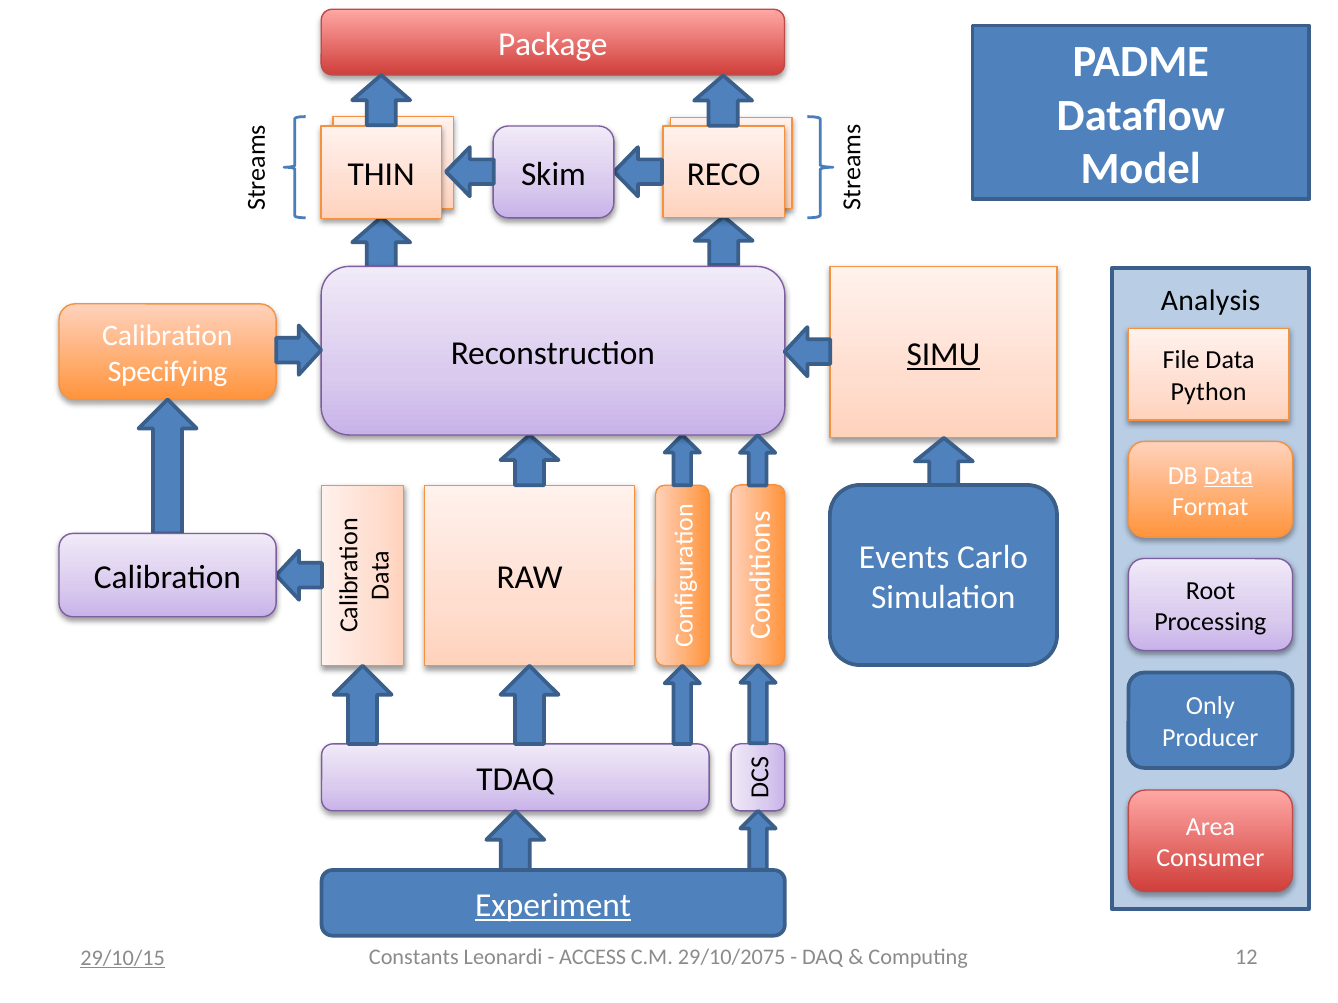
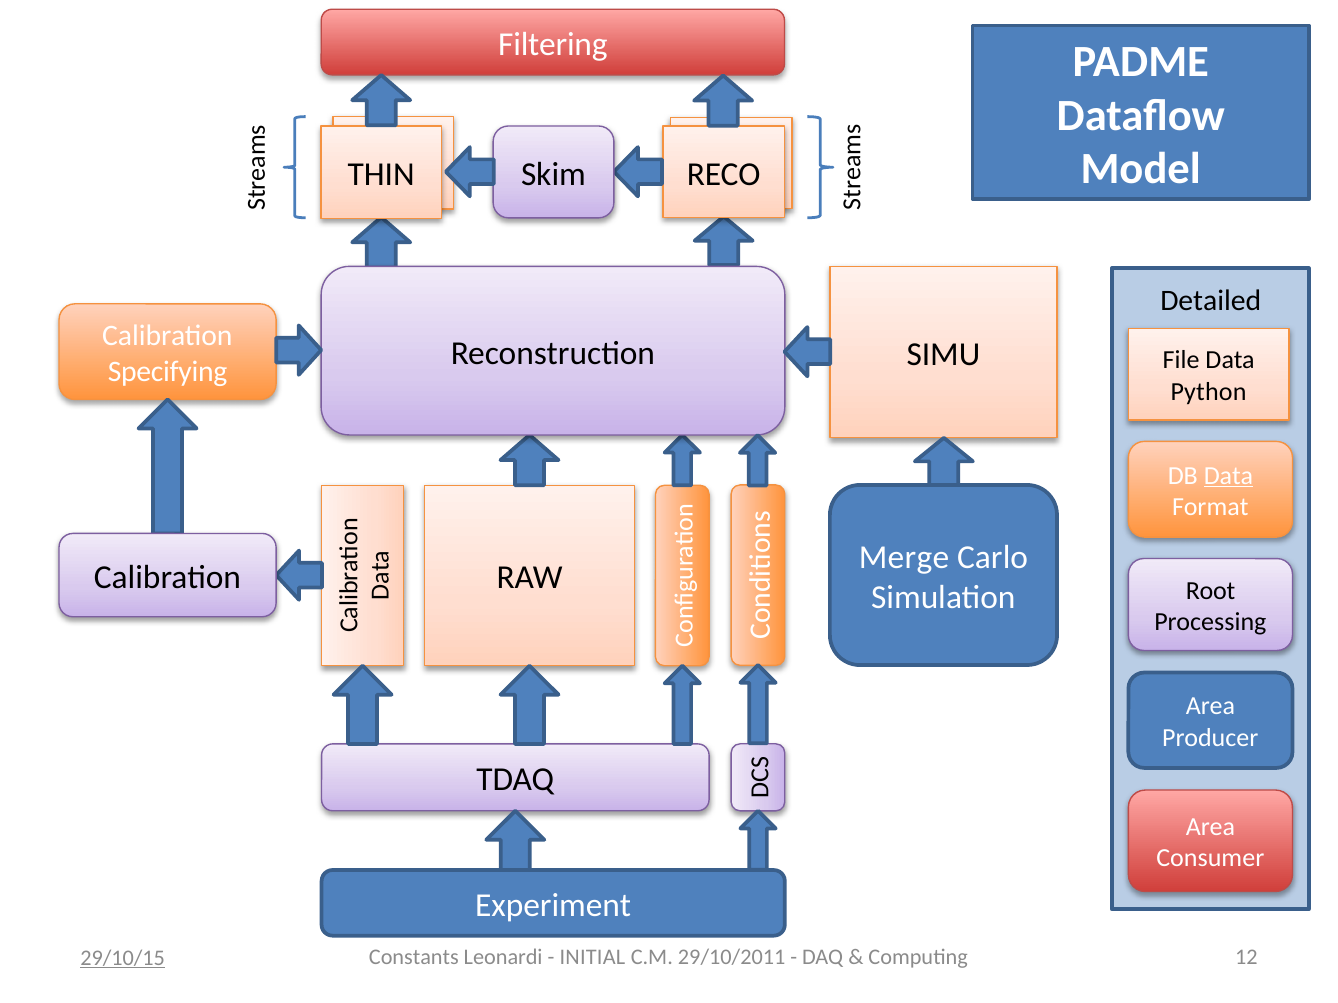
Package: Package -> Filtering
Analysis: Analysis -> Detailed
SIMU underline: present -> none
Events: Events -> Merge
Only at (1210, 707): Only -> Area
Experiment underline: present -> none
ACCESS: ACCESS -> INITIAL
29/10/2075: 29/10/2075 -> 29/10/2011
